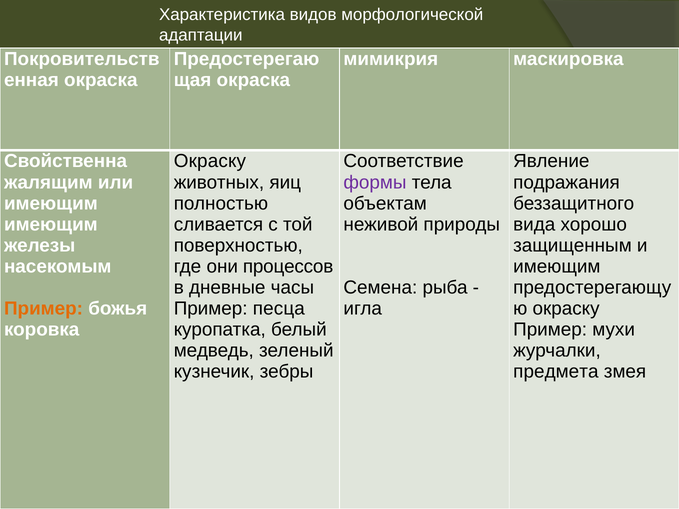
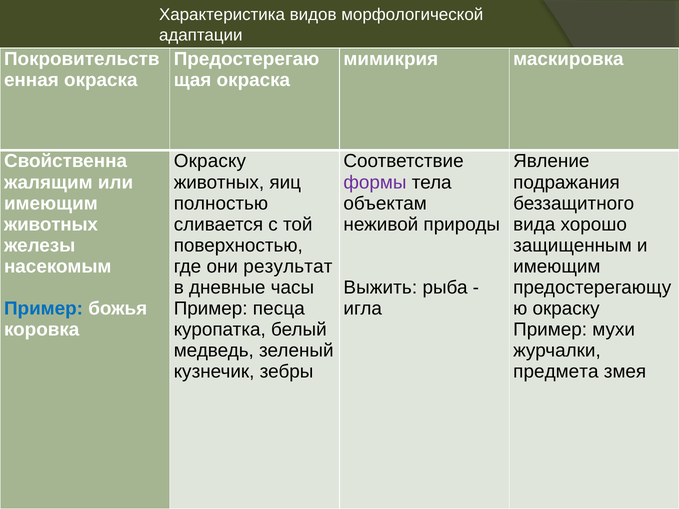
имеющим at (51, 224): имеющим -> животных
процессов: процессов -> результат
Семена: Семена -> Выжить
Пример at (44, 309) colour: orange -> blue
